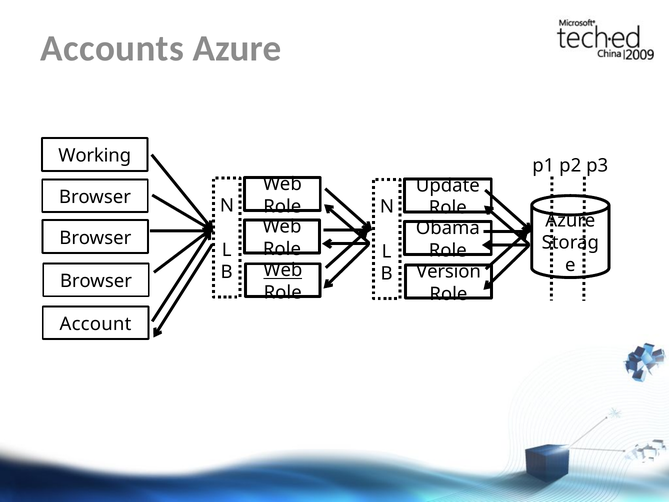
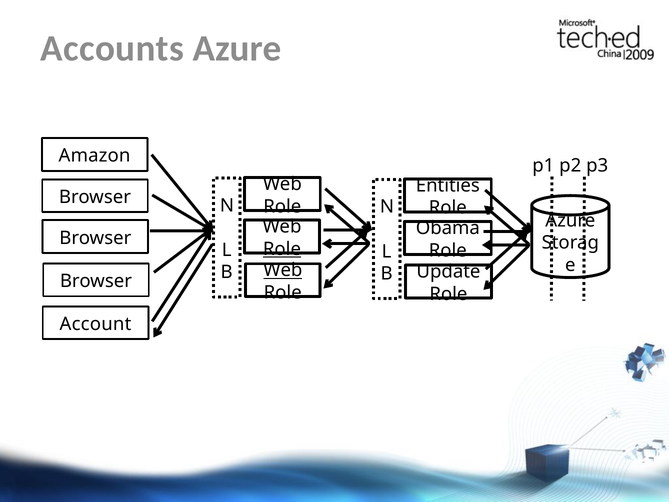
Working: Working -> Amazon
Update: Update -> Entities
Role at (282, 249) underline: none -> present
Version: Version -> Update
